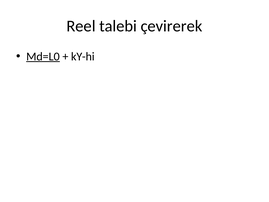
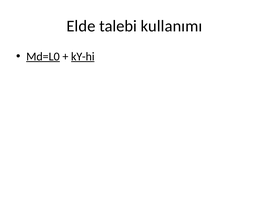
Reel: Reel -> Elde
çevirerek: çevirerek -> kullanımı
kY-hi underline: none -> present
